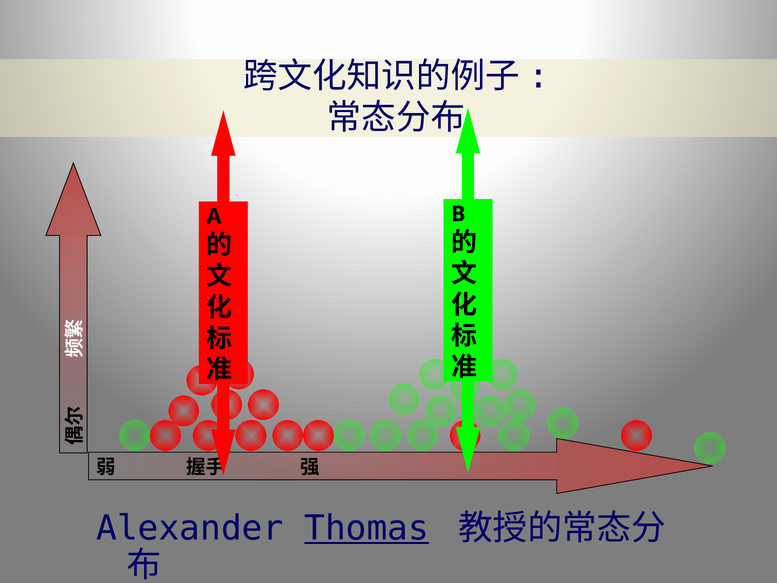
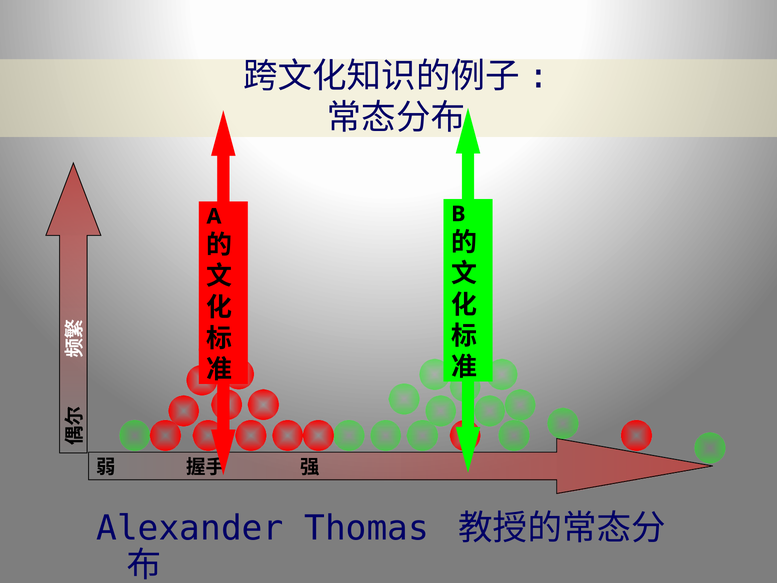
Thomas underline: present -> none
